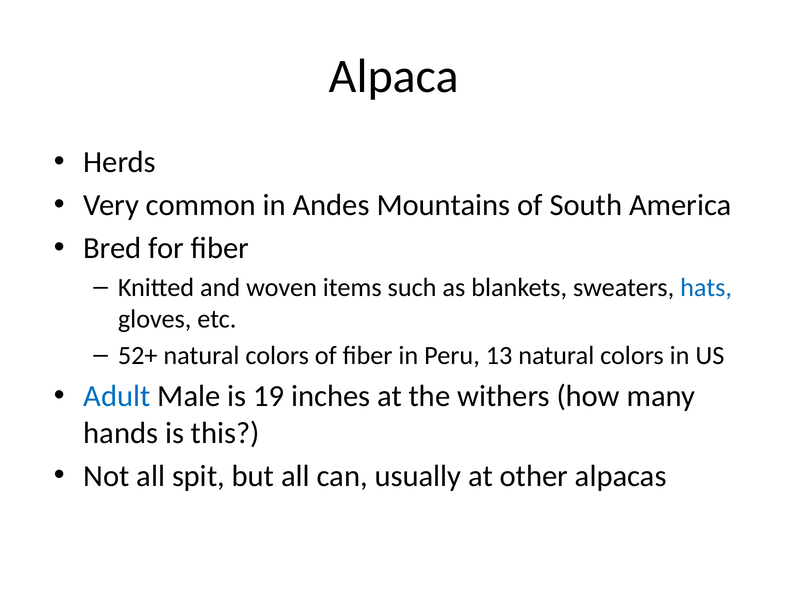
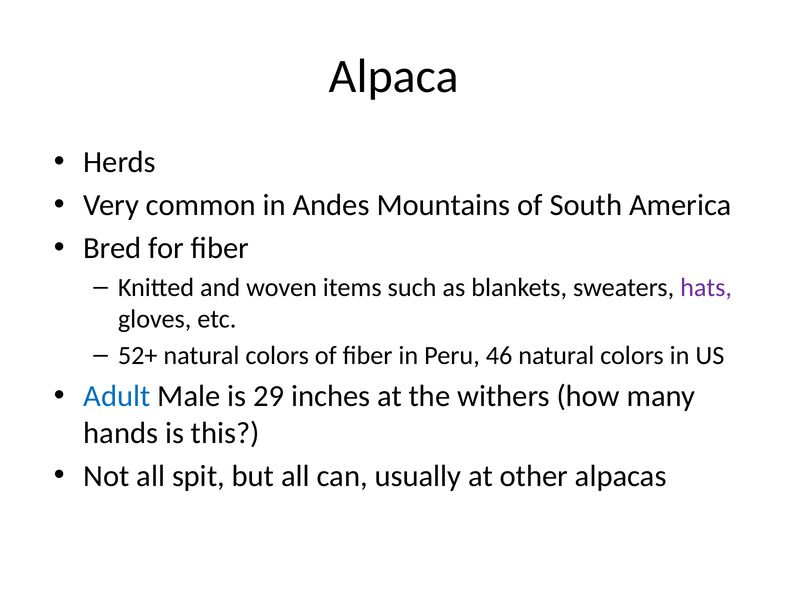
hats colour: blue -> purple
13: 13 -> 46
19: 19 -> 29
